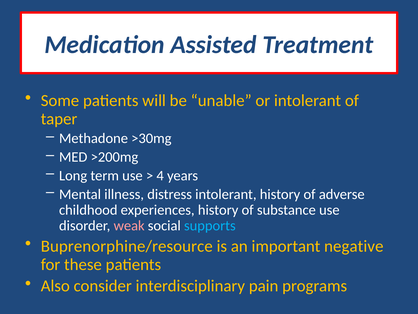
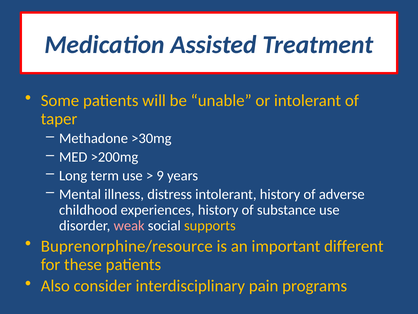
4: 4 -> 9
supports colour: light blue -> yellow
negative: negative -> different
